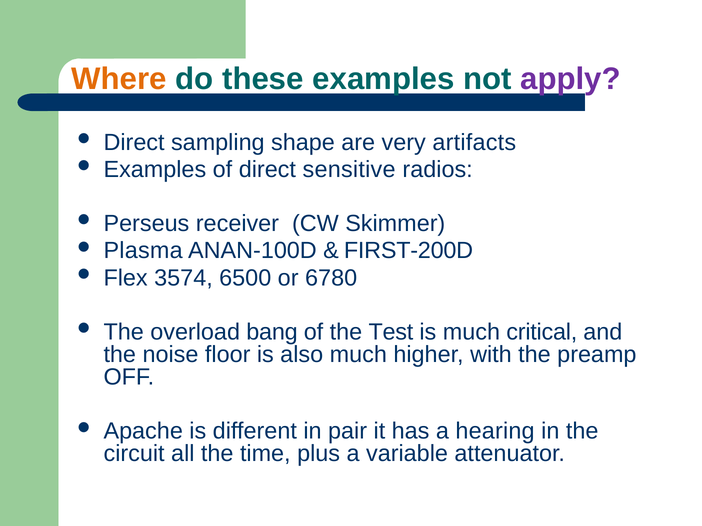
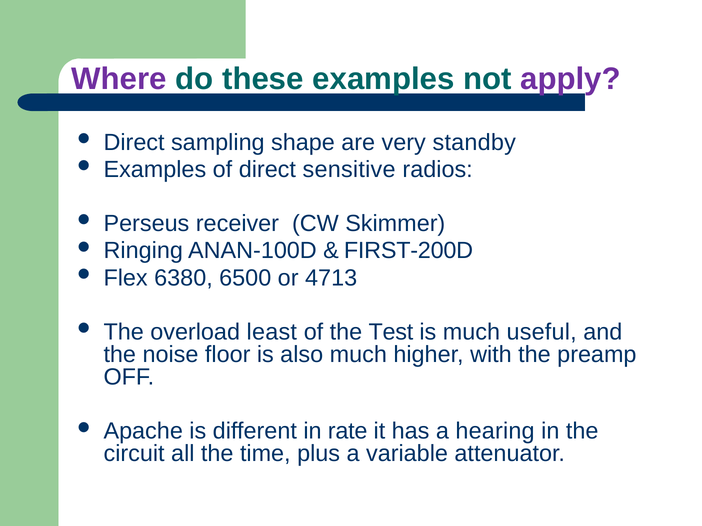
Where colour: orange -> purple
artifacts: artifacts -> standby
Plasma: Plasma -> Ringing
3574: 3574 -> 6380
6780: 6780 -> 4713
bang: bang -> least
critical: critical -> useful
pair: pair -> rate
